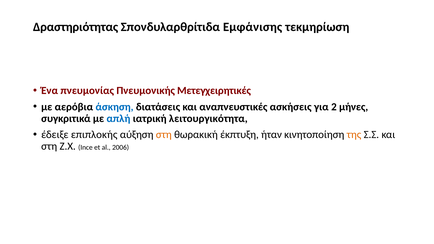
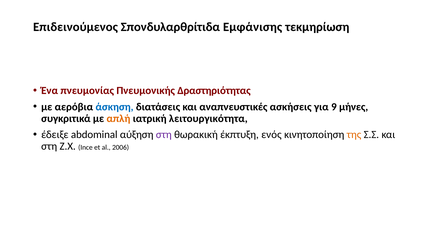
Δραστηριότητας: Δραστηριότητας -> Επιδεινούμενος
Μετεγχειρητικές: Μετεγχειρητικές -> Δραστηριότητας
2: 2 -> 9
απλή colour: blue -> orange
επιπλοκής: επιπλοκής -> abdominal
στη at (164, 135) colour: orange -> purple
ήταν: ήταν -> ενός
